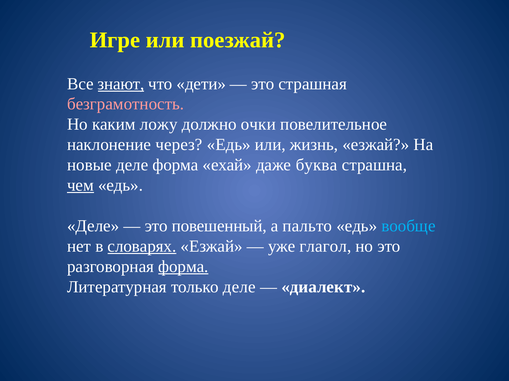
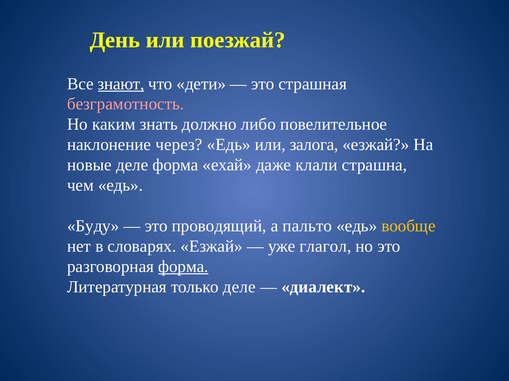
Игре: Игре -> День
ложу: ложу -> знать
очки: очки -> либо
жизнь: жизнь -> залога
буква: буква -> клали
чем underline: present -> none
Деле at (93, 226): Деле -> Буду
повешенный: повешенный -> проводящий
вообще colour: light blue -> yellow
словарях underline: present -> none
